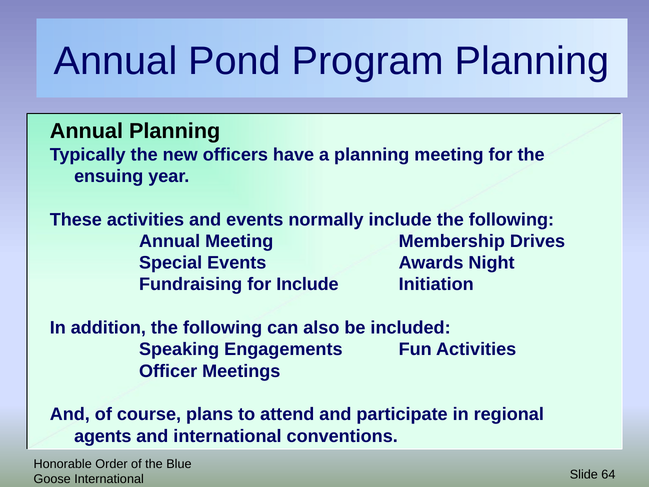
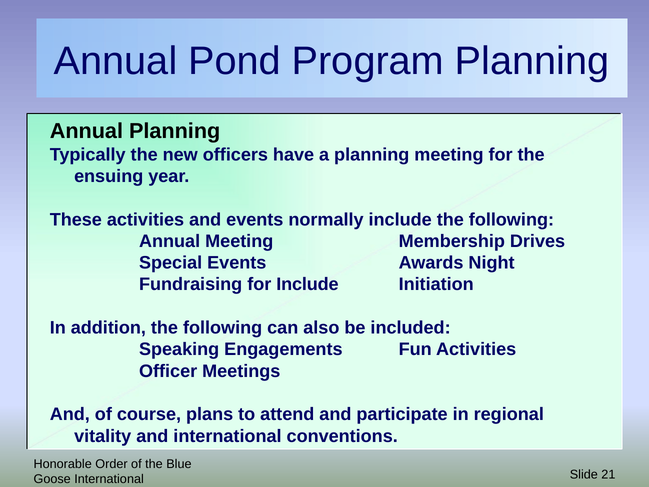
agents: agents -> vitality
64: 64 -> 21
